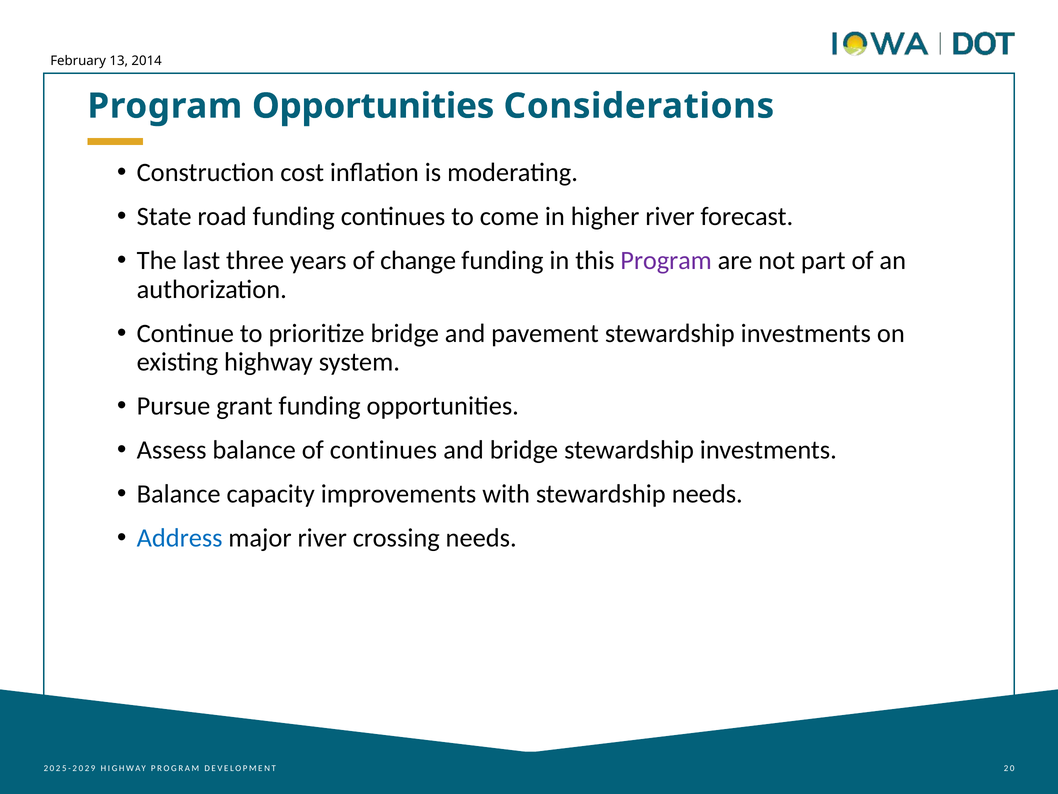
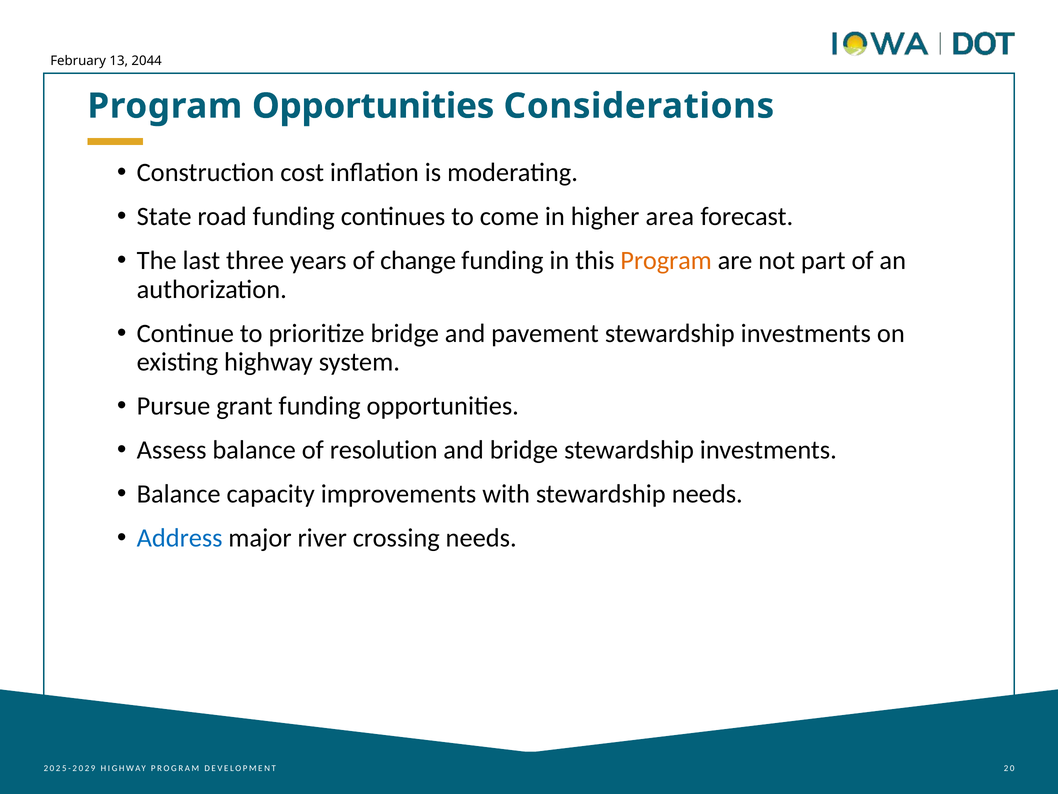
2014: 2014 -> 2044
higher river: river -> area
Program at (666, 261) colour: purple -> orange
of continues: continues -> resolution
